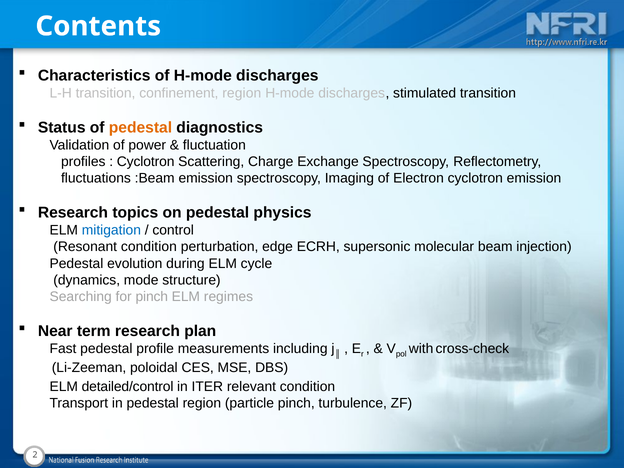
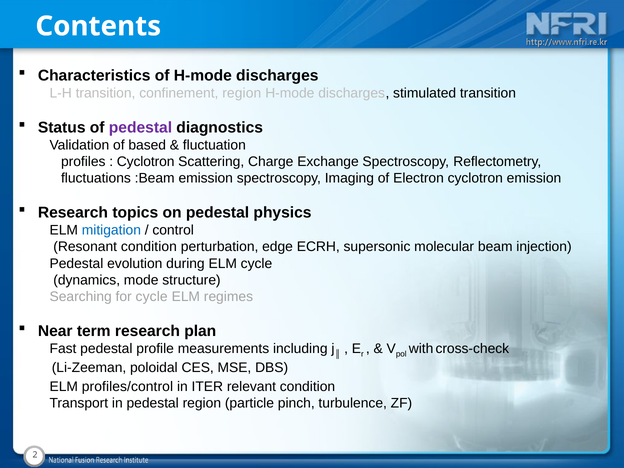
pedestal at (140, 127) colour: orange -> purple
power: power -> based
for pinch: pinch -> cycle
detailed/control: detailed/control -> profiles/control
